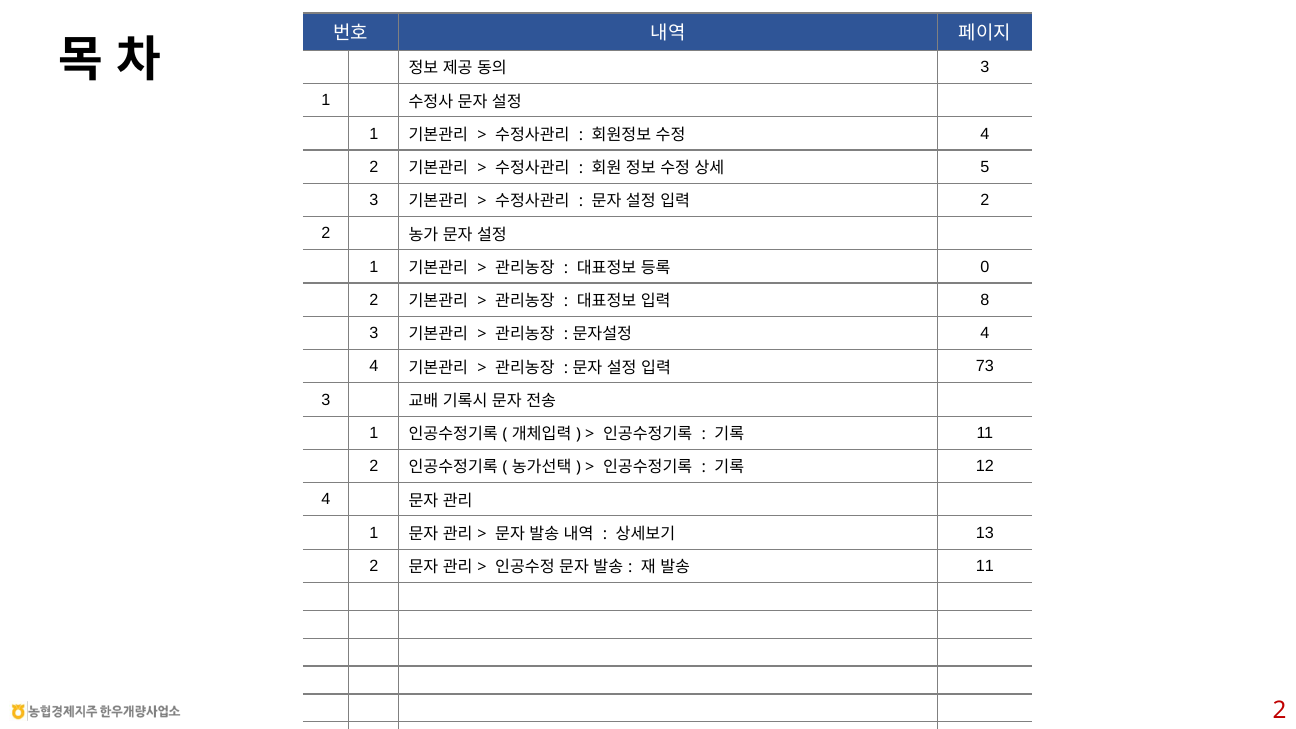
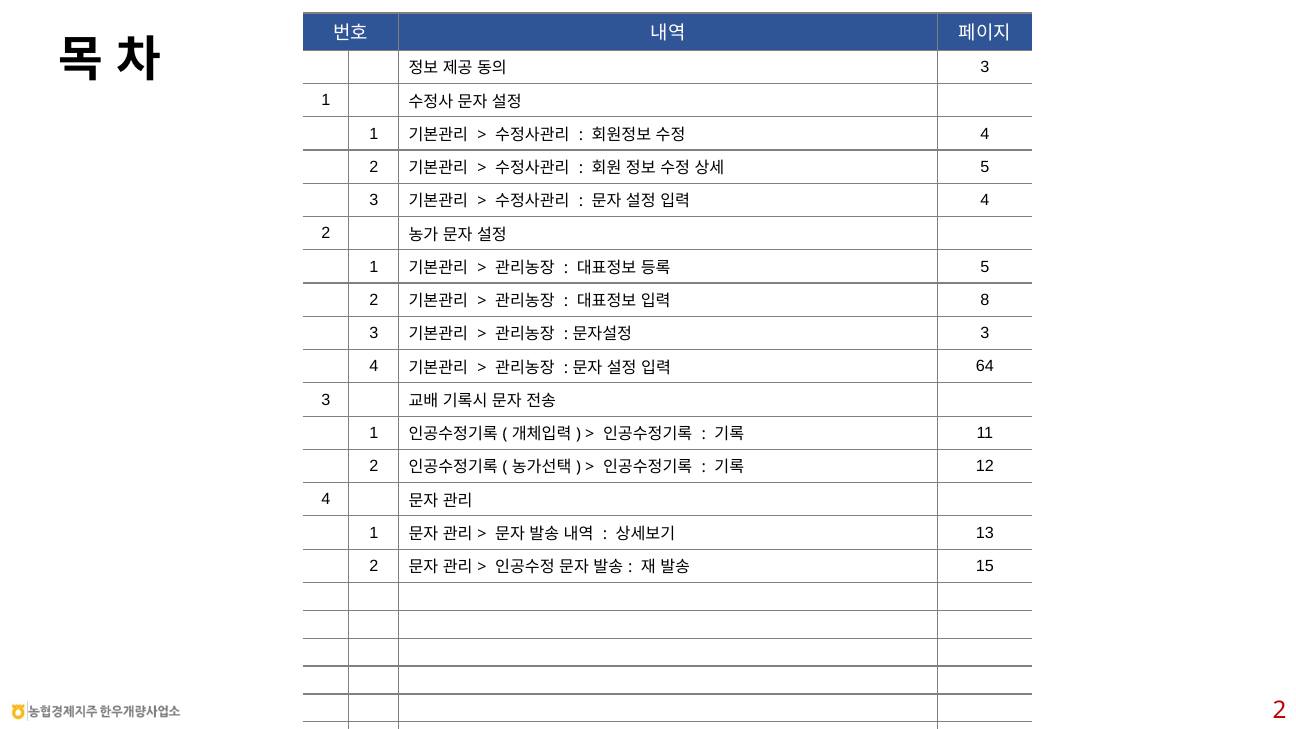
2 at (985, 200): 2 -> 4
0 at (985, 267): 0 -> 5
4 at (985, 333): 4 -> 3
73: 73 -> 64
11 at (985, 566): 11 -> 15
